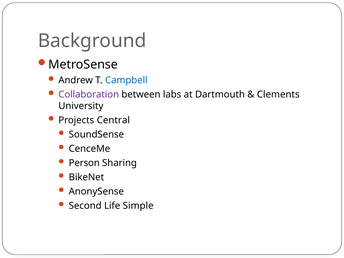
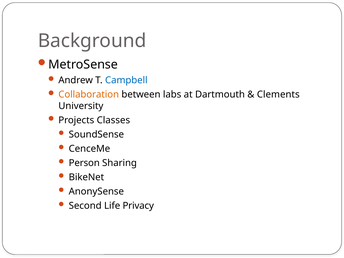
Collaboration colour: purple -> orange
Central: Central -> Classes
Simple: Simple -> Privacy
